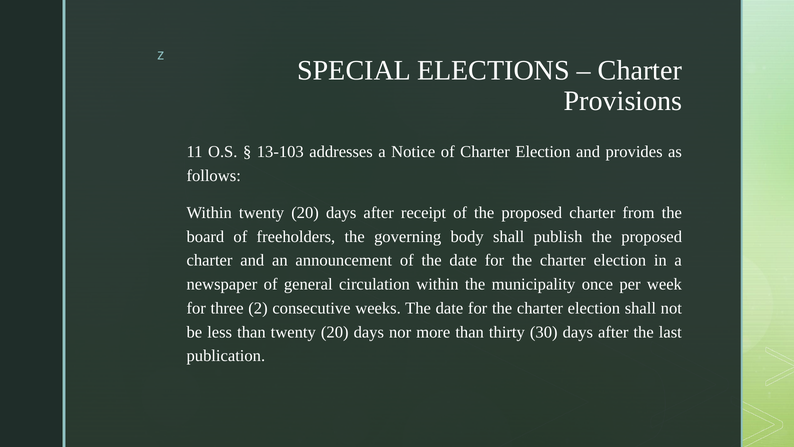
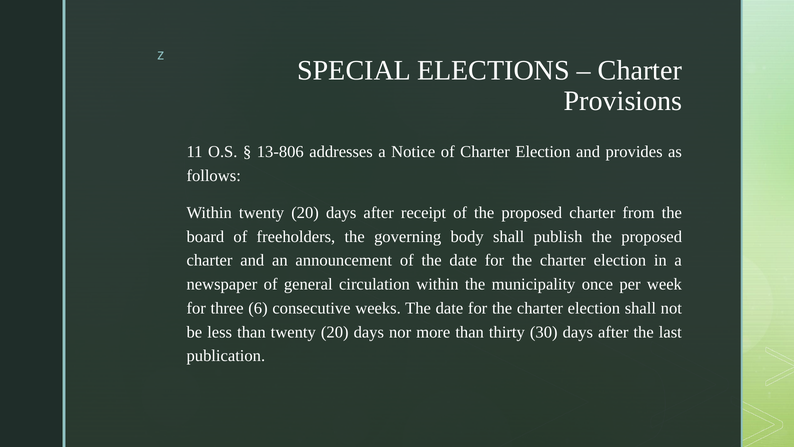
13-103: 13-103 -> 13-806
2: 2 -> 6
